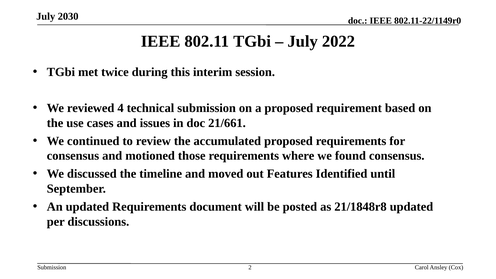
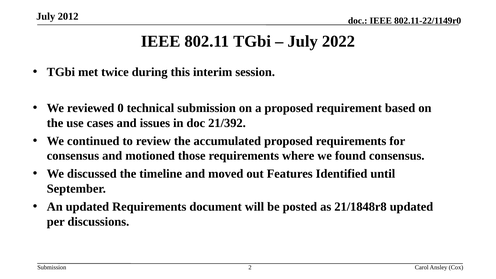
2030: 2030 -> 2012
4: 4 -> 0
21/661: 21/661 -> 21/392
